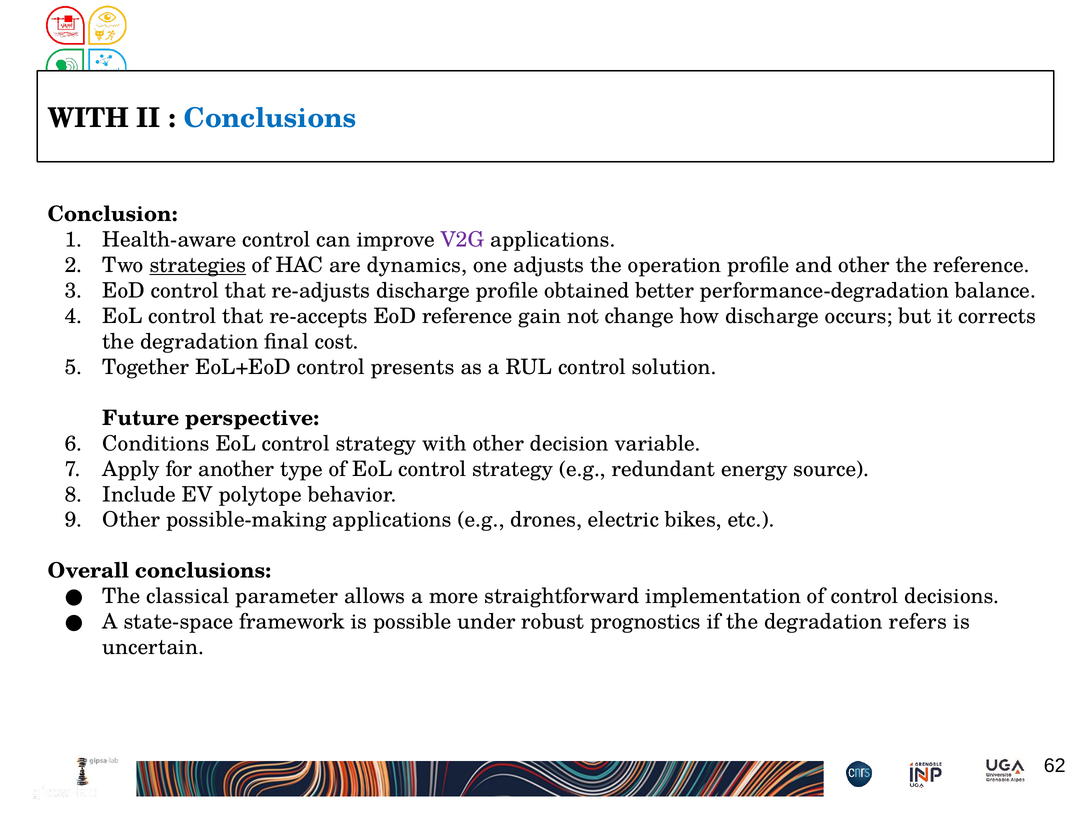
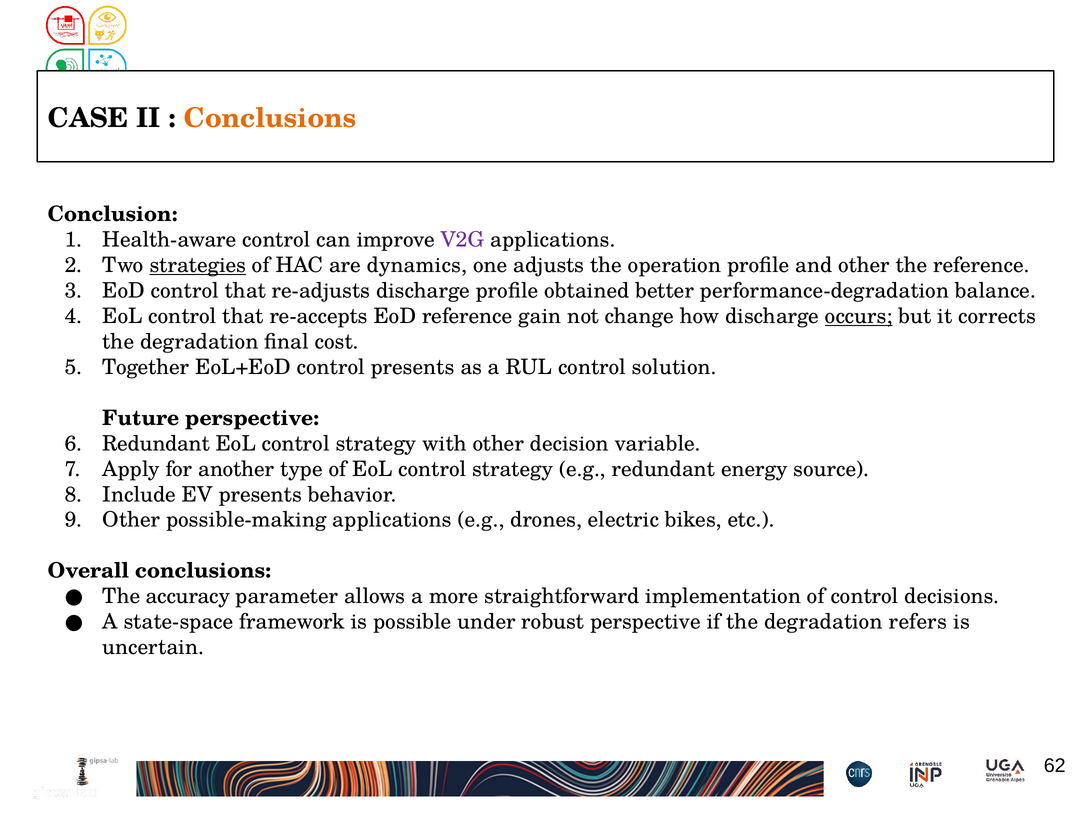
WITH at (88, 118): WITH -> CASE
Conclusions at (270, 118) colour: blue -> orange
occurs underline: none -> present
Conditions at (156, 444): Conditions -> Redundant
EV polytope: polytope -> presents
classical: classical -> accuracy
robust prognostics: prognostics -> perspective
